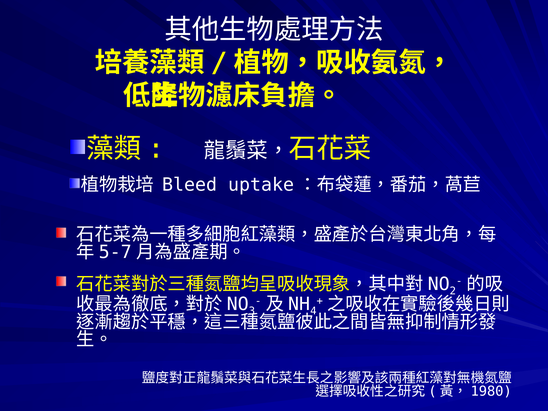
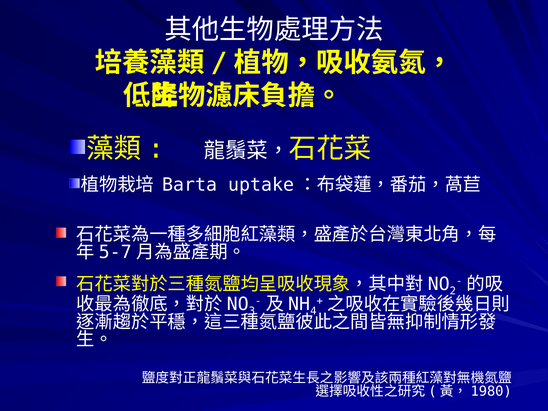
Bleed: Bleed -> Barta
